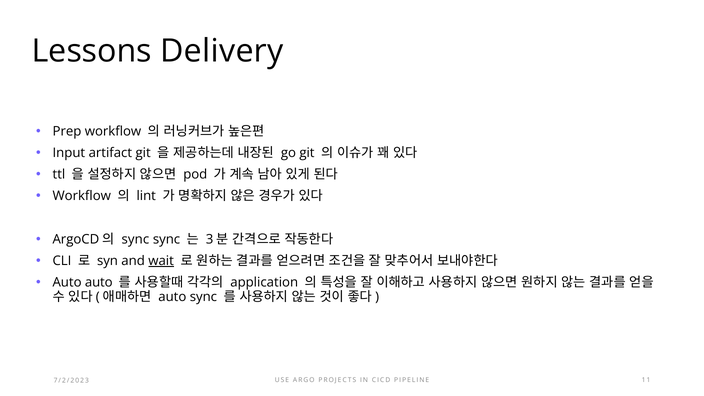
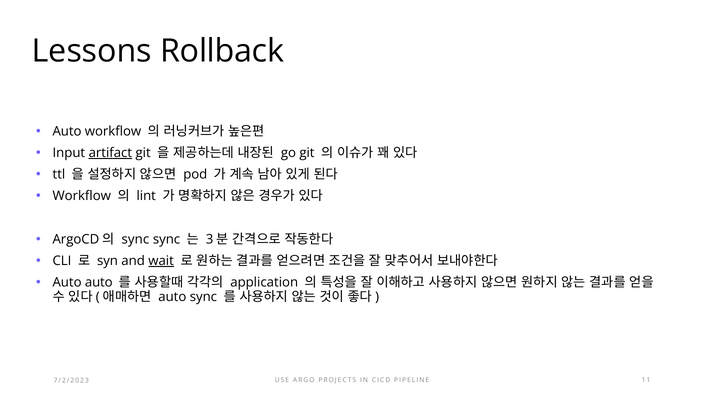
Delivery: Delivery -> Rollback
Prep at (67, 131): Prep -> Auto
artifact underline: none -> present
